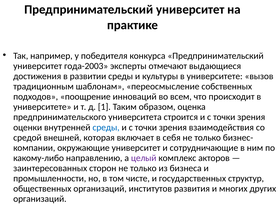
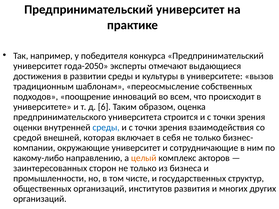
года-2003: года-2003 -> года-2050
1: 1 -> 6
целый colour: purple -> orange
